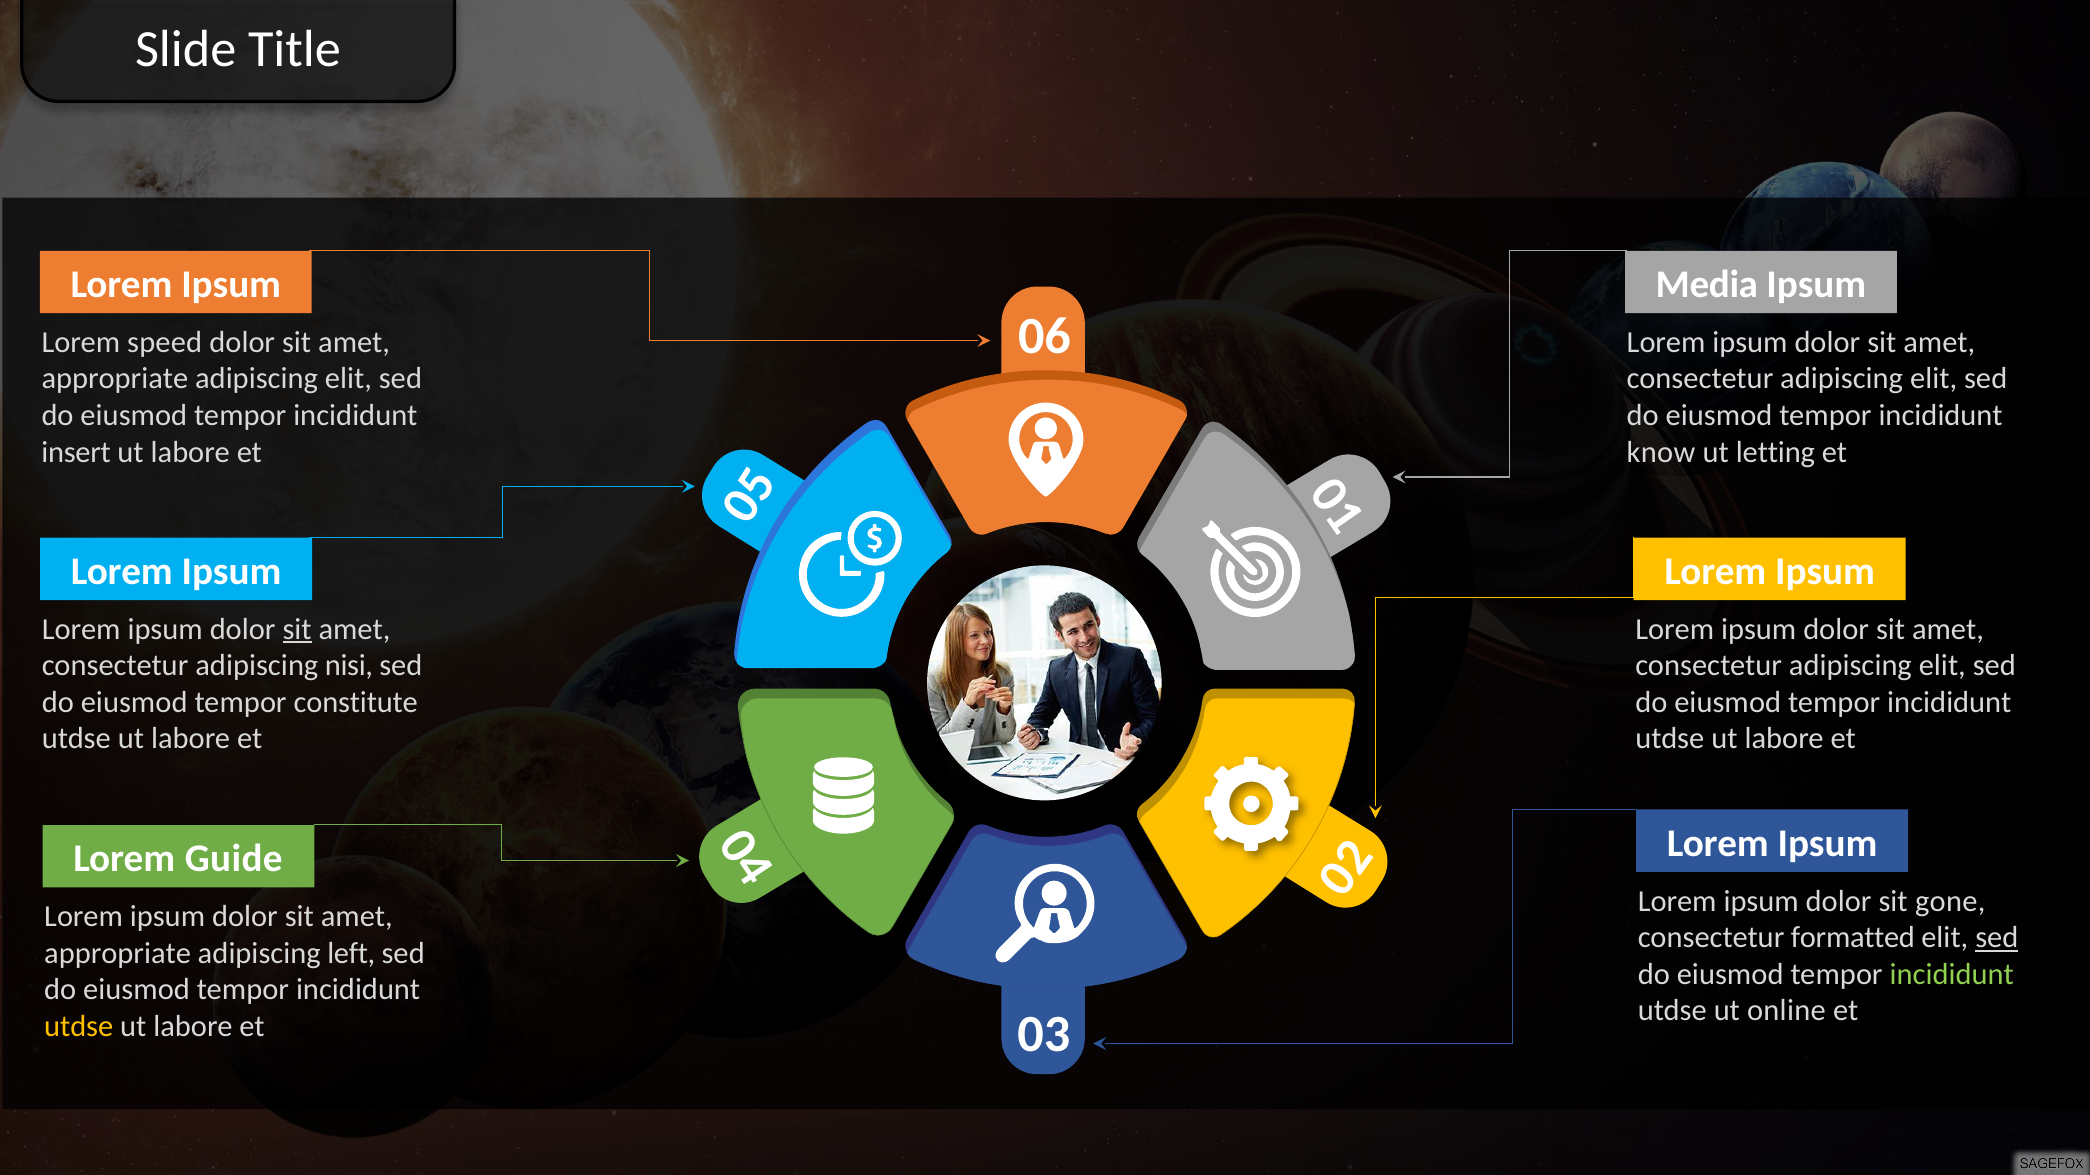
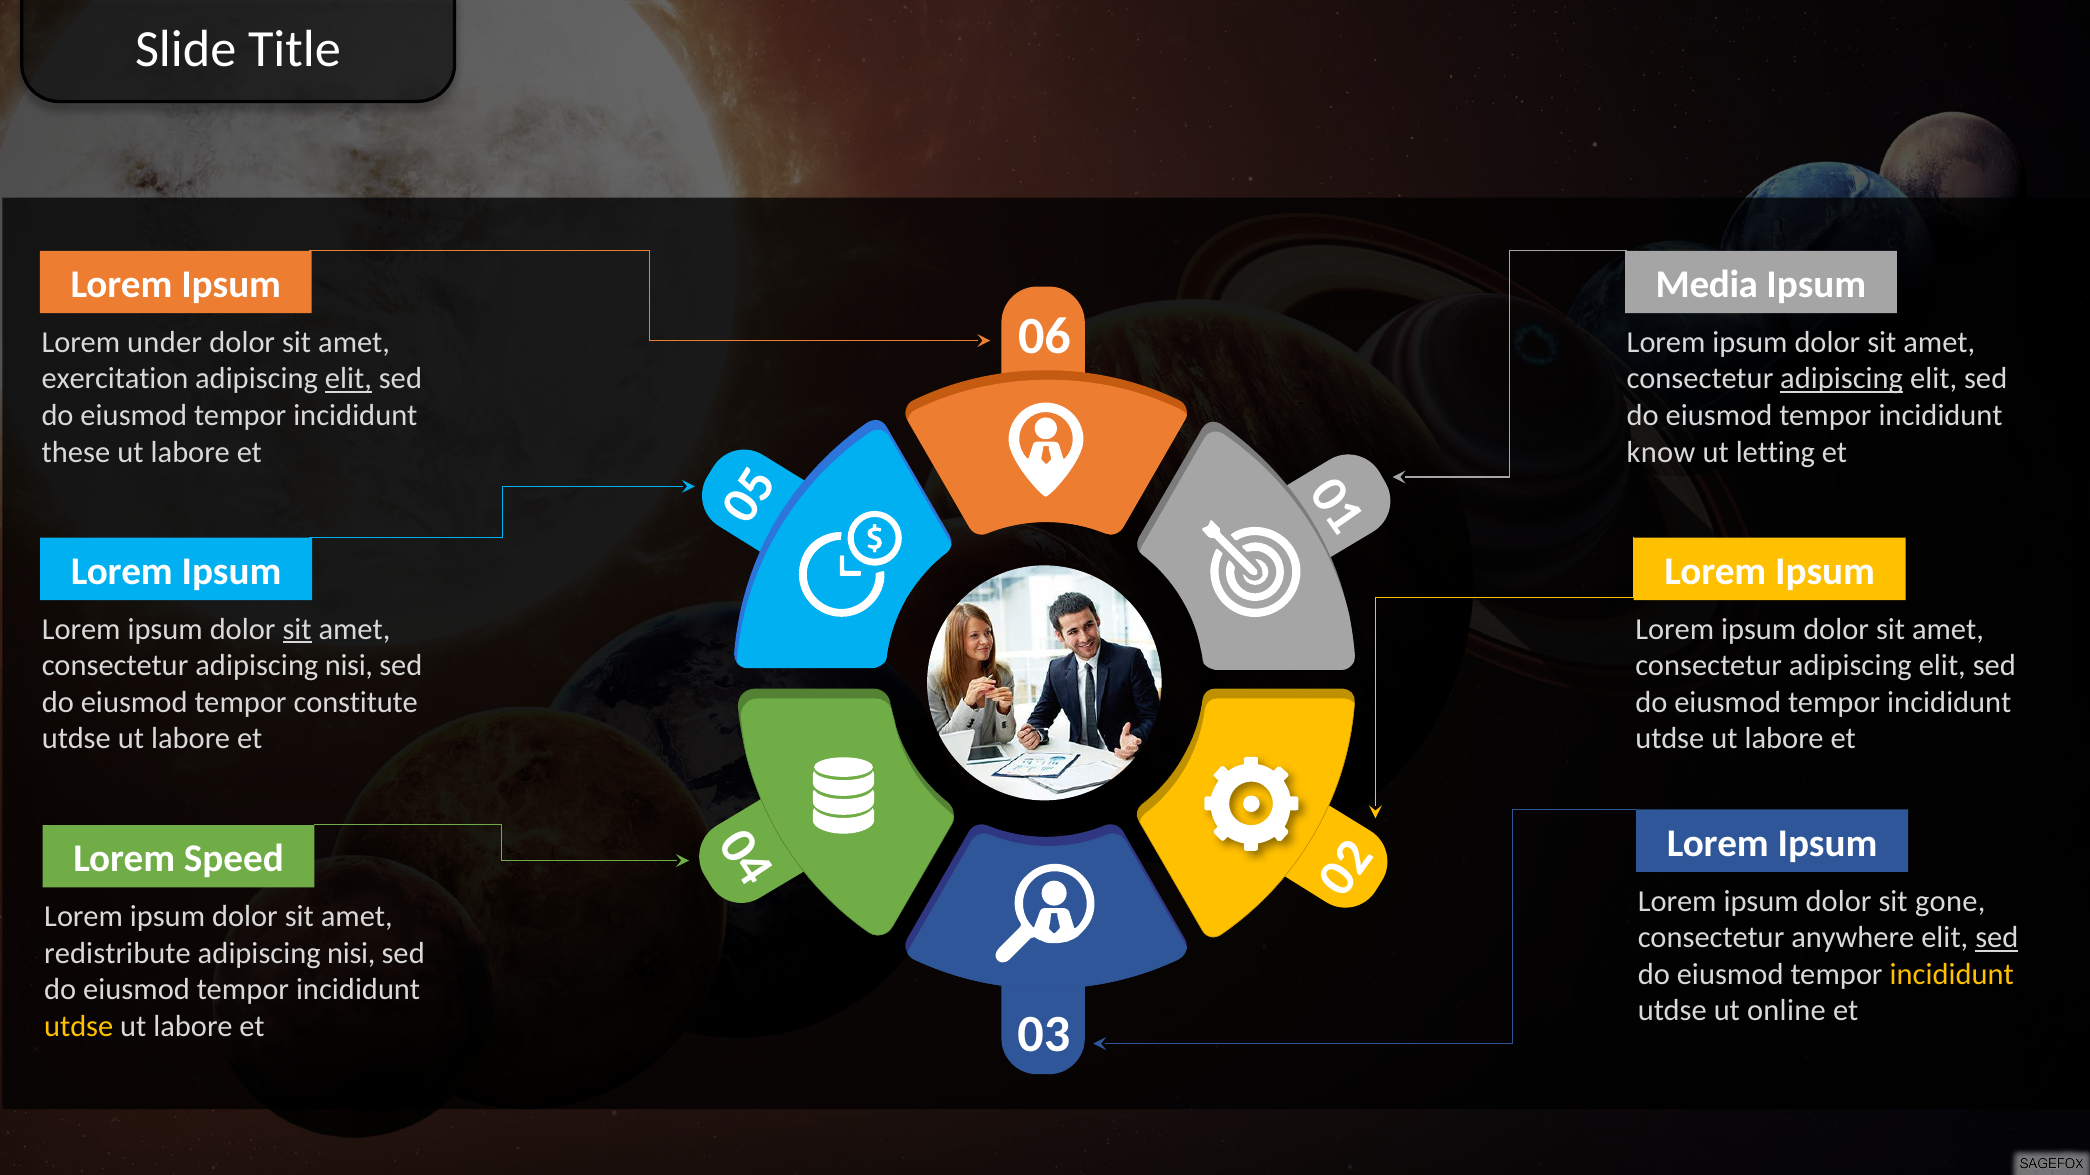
speed: speed -> under
appropriate at (115, 379): appropriate -> exercitation
elit at (348, 379) underline: none -> present
adipiscing at (1842, 379) underline: none -> present
insert: insert -> these
Guide: Guide -> Speed
formatted: formatted -> anywhere
appropriate at (118, 954): appropriate -> redistribute
left at (351, 954): left -> nisi
incididunt at (1952, 975) colour: light green -> yellow
